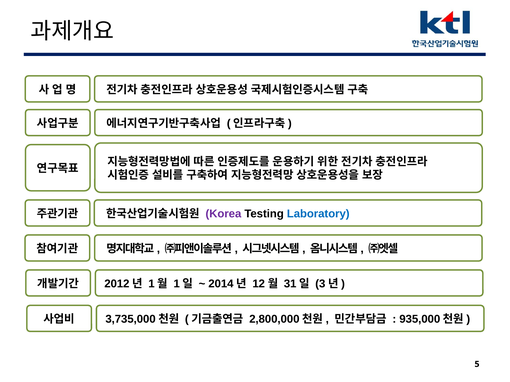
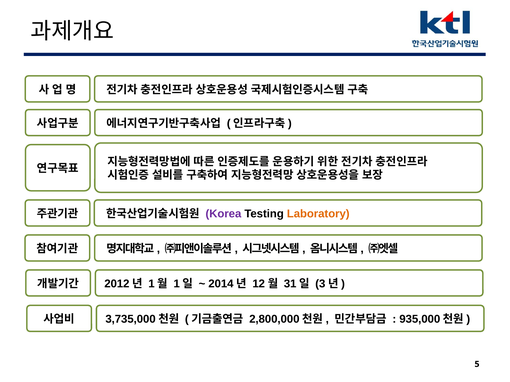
Laboratory colour: blue -> orange
